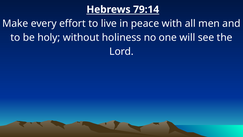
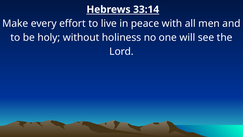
79:14: 79:14 -> 33:14
